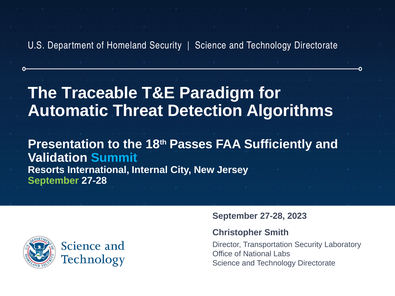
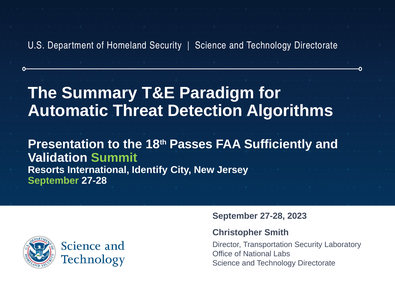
Traceable: Traceable -> Summary
Summit colour: light blue -> light green
Internal: Internal -> Identify
